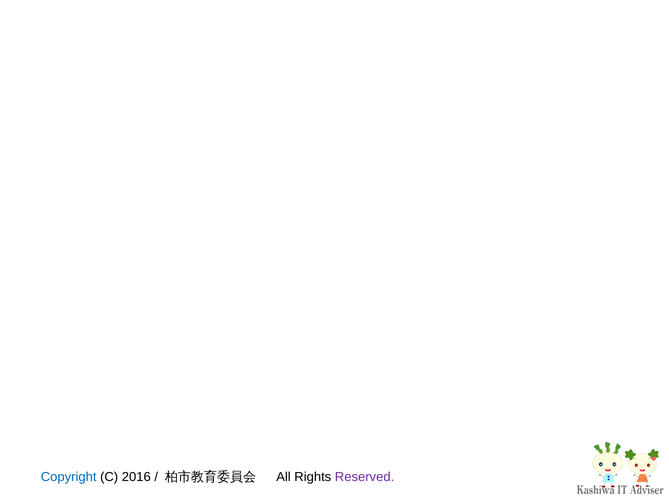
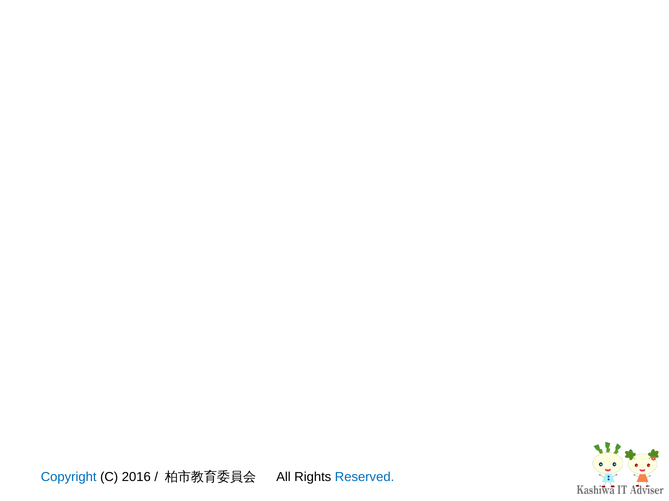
Reserved colour: purple -> blue
